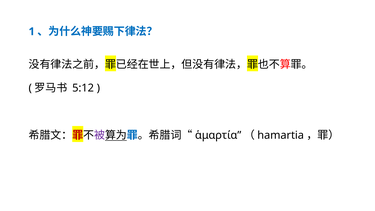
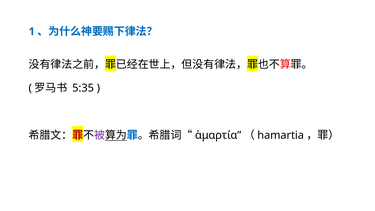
5:12: 5:12 -> 5:35
